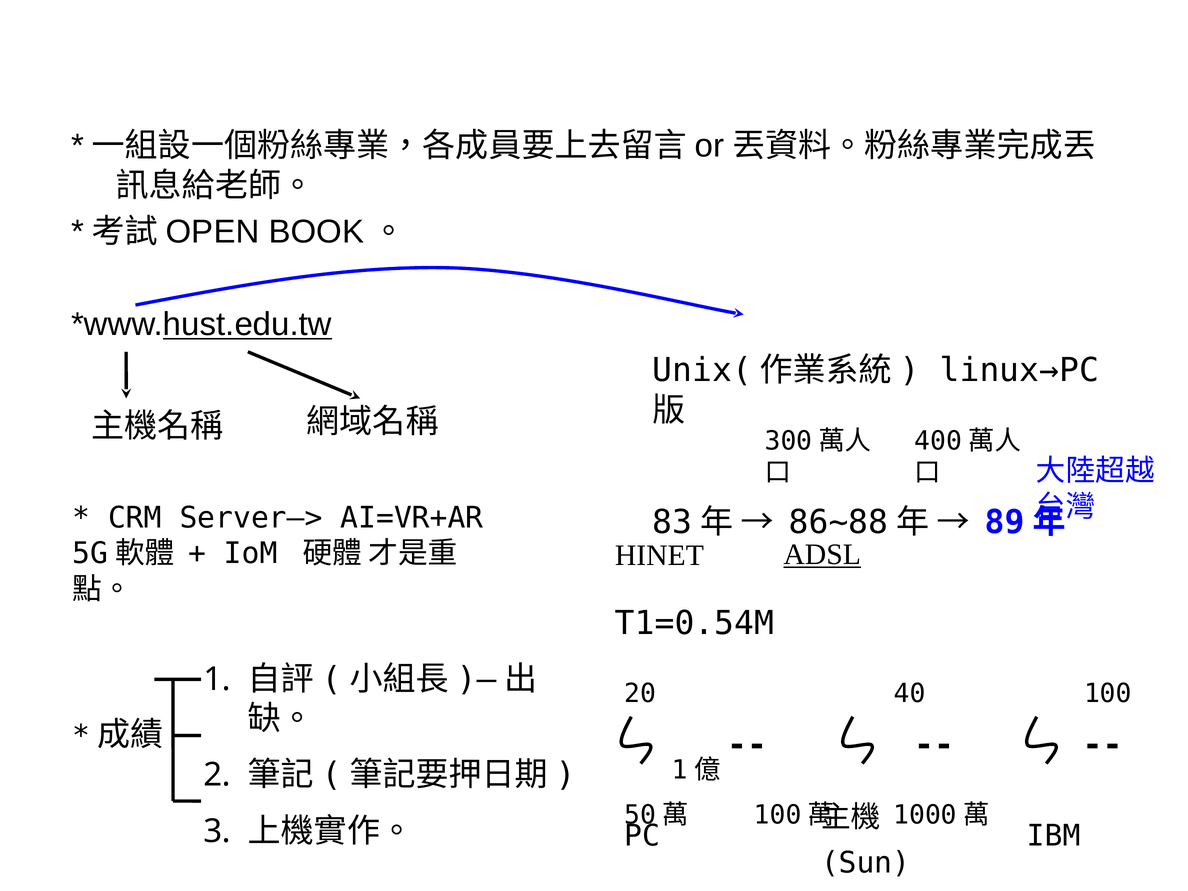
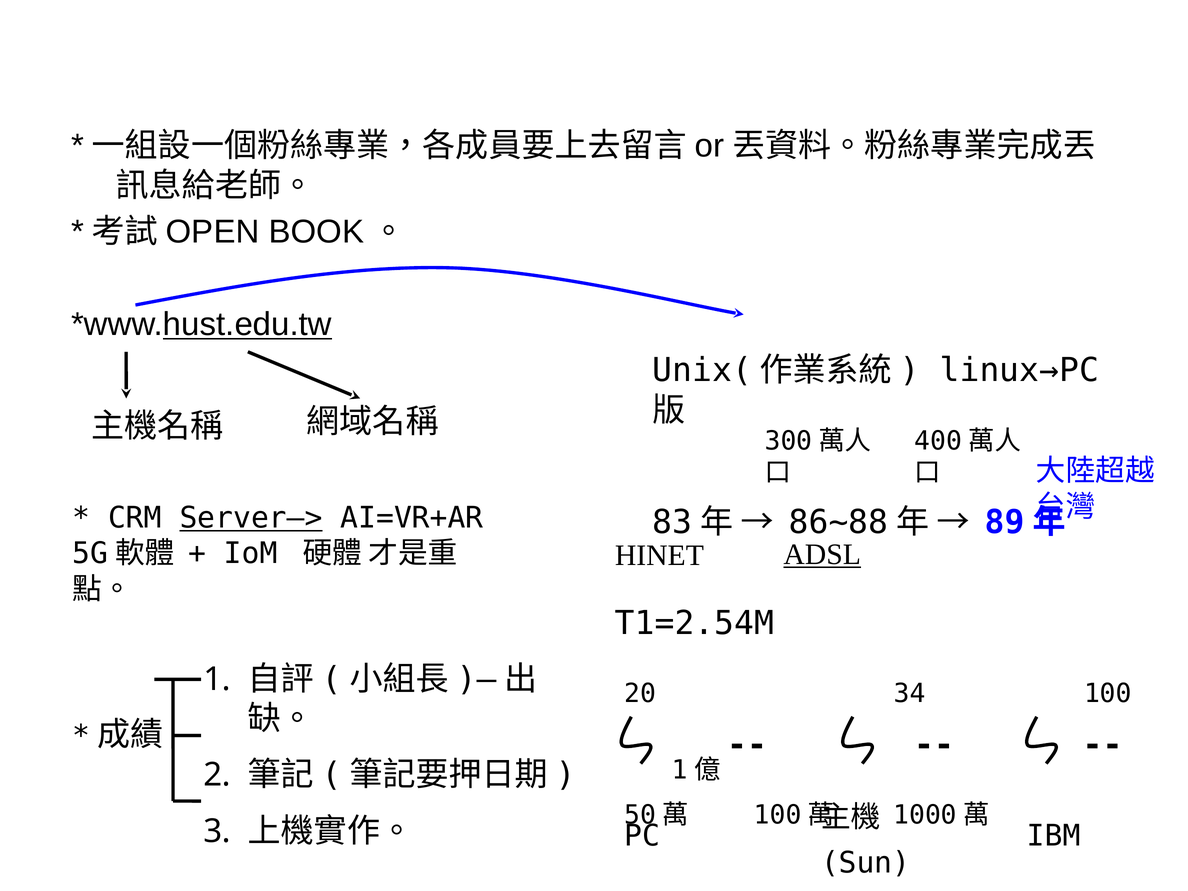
Server—> underline: none -> present
T1=0.54M: T1=0.54M -> T1=2.54M
40: 40 -> 34
